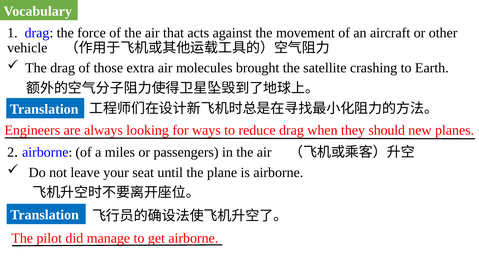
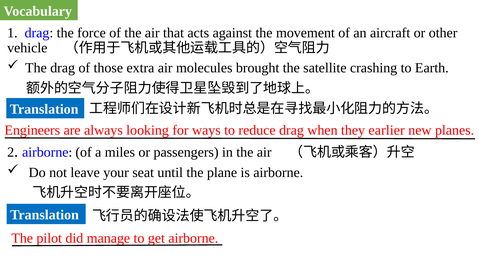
should: should -> earlier
